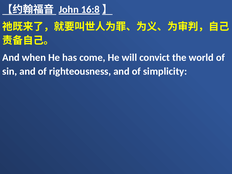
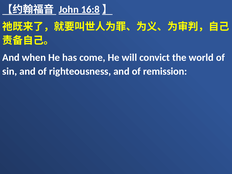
simplicity: simplicity -> remission
